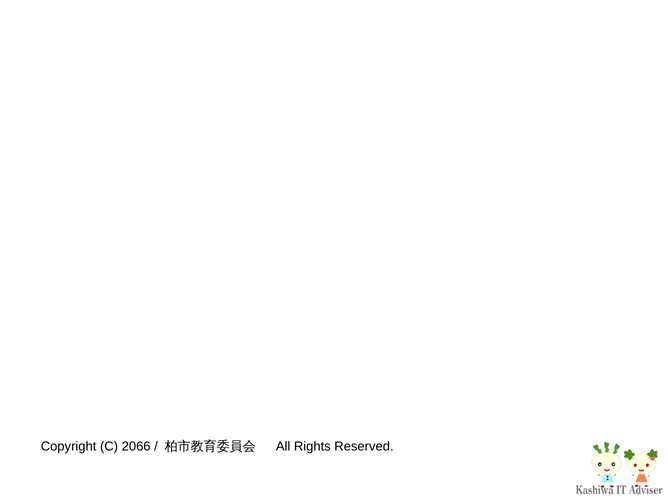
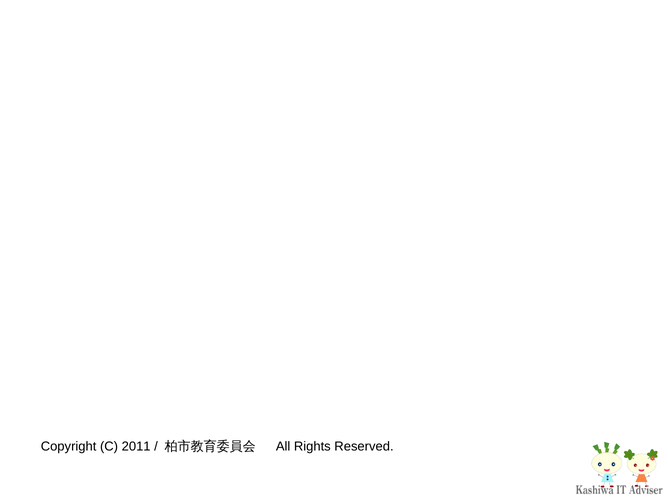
2066: 2066 -> 2011
